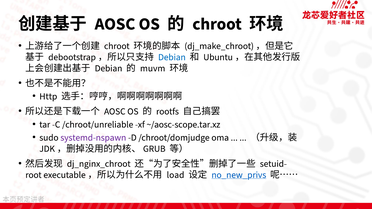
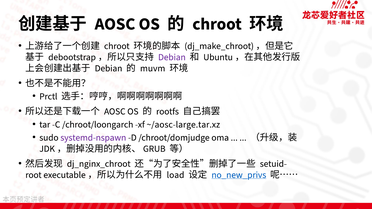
Debian at (172, 57) colour: blue -> purple
Http: Http -> Prctl
/chroot/unreliable: /chroot/unreliable -> /chroot/loongarch
~/aosc-scope.tar.xz: ~/aosc-scope.tar.xz -> ~/aosc-large.tar.xz
